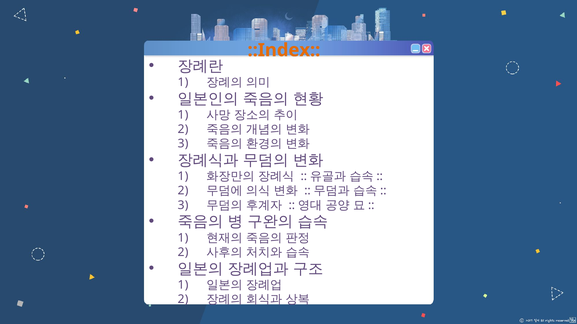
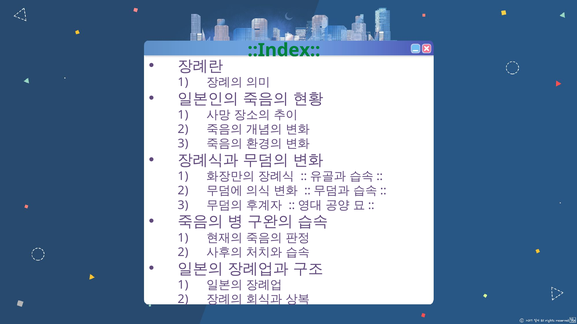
::Index colour: orange -> green
